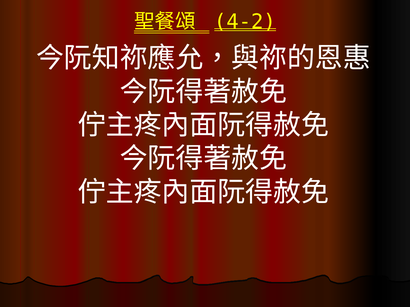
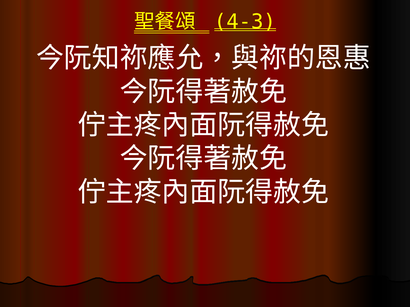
4-2: 4-2 -> 4-3
